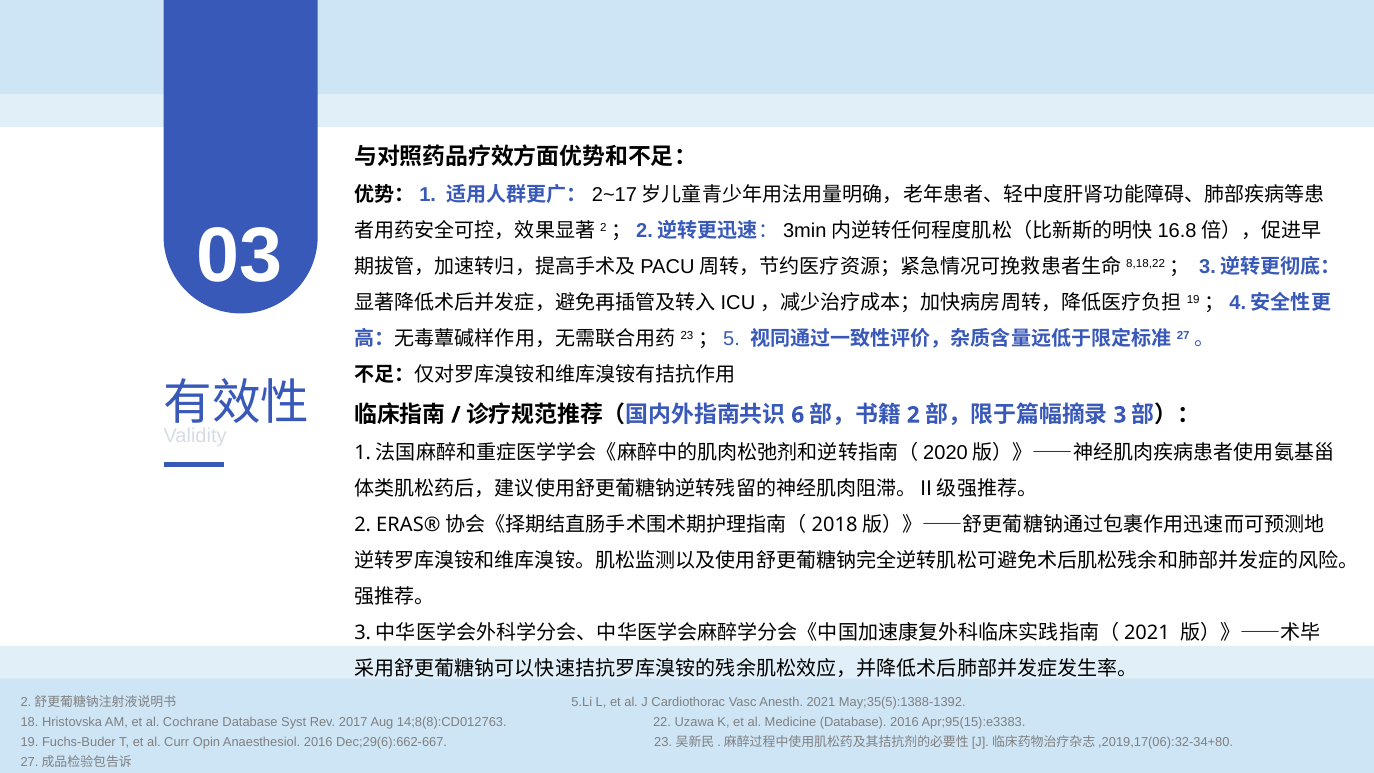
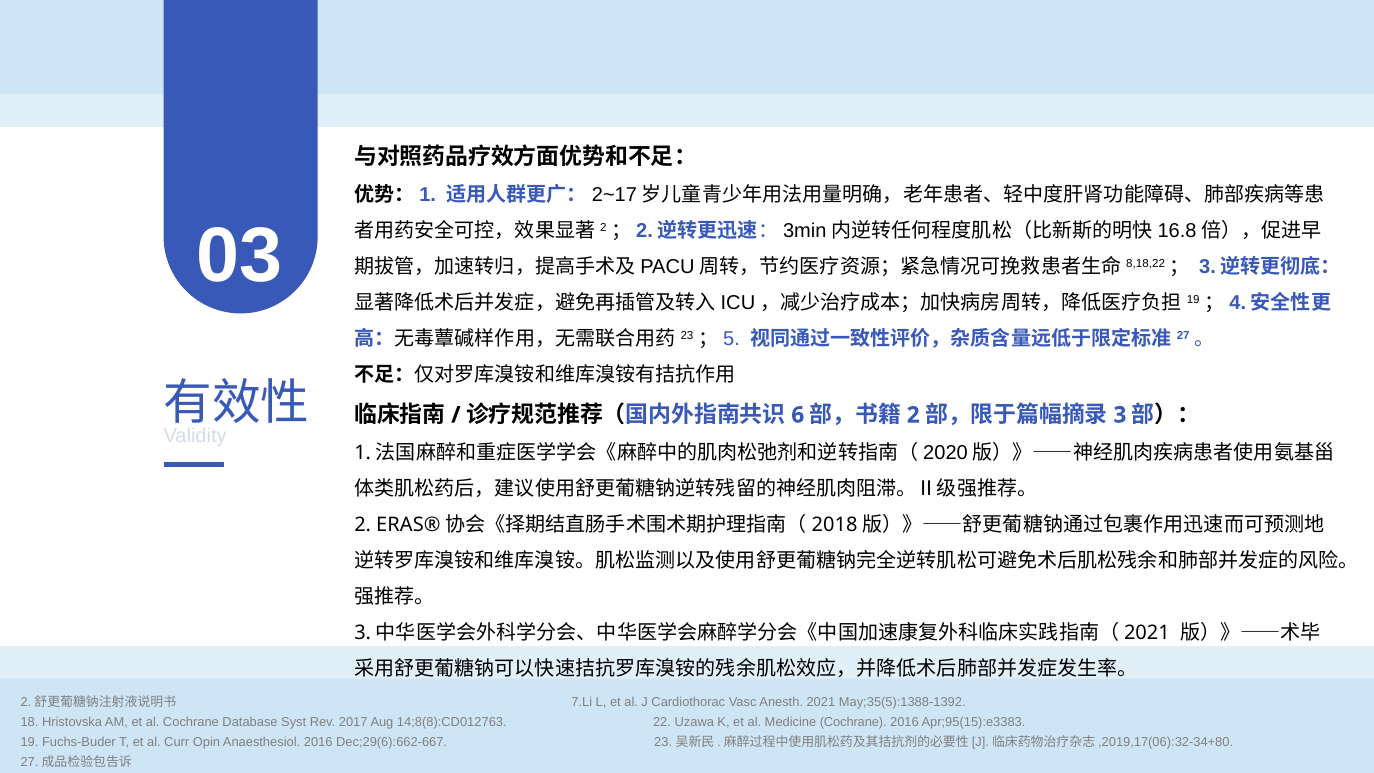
5.Li: 5.Li -> 7.Li
Medicine Database: Database -> Cochrane
